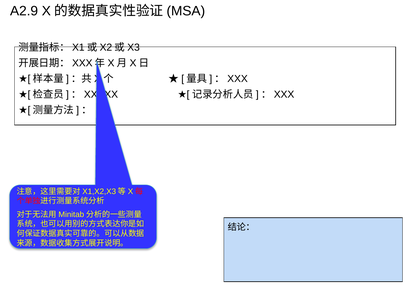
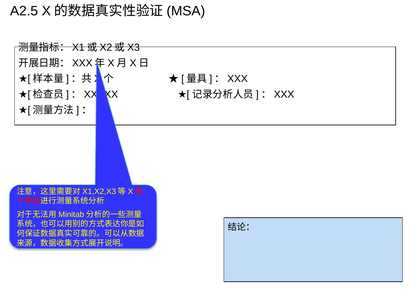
A2.9: A2.9 -> A2.5
